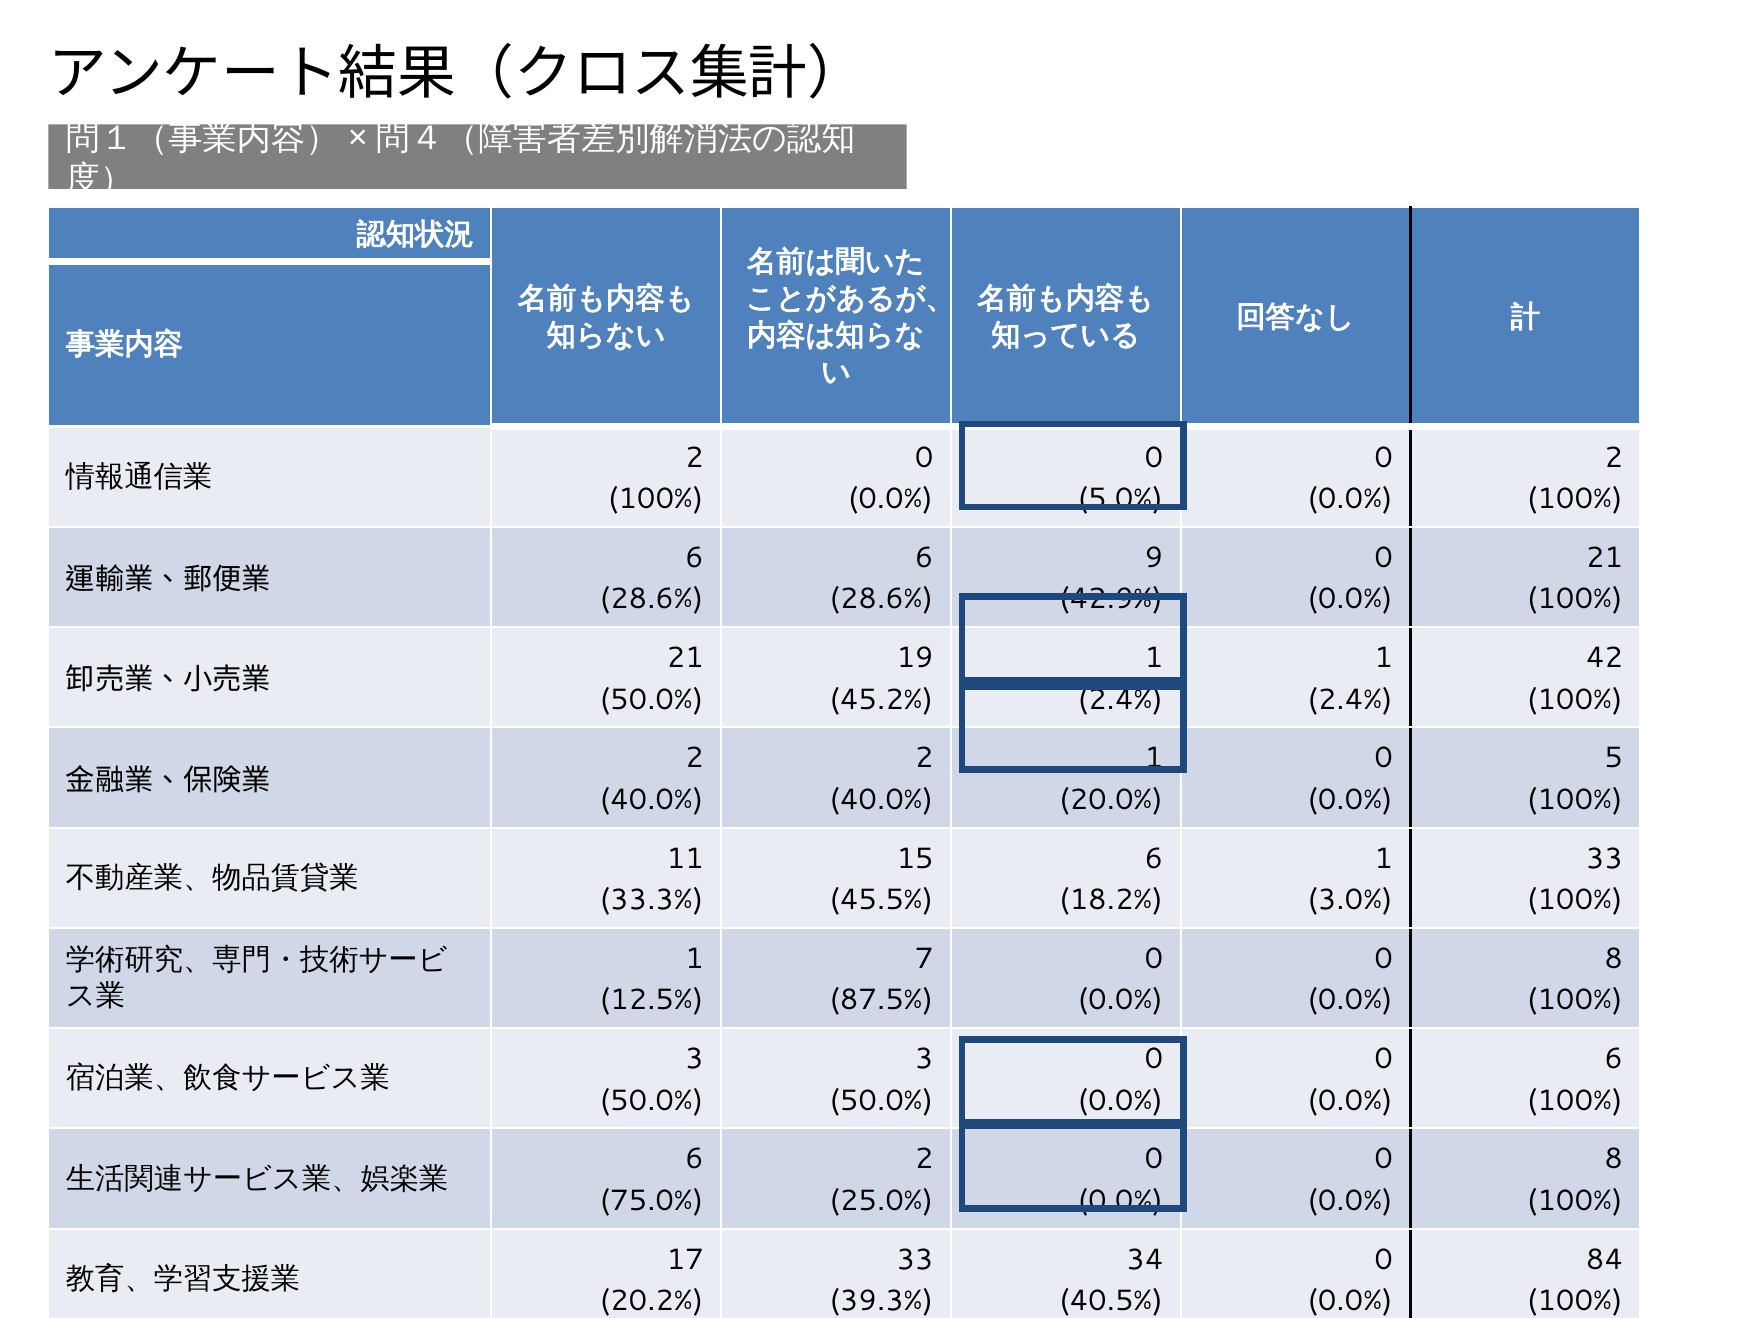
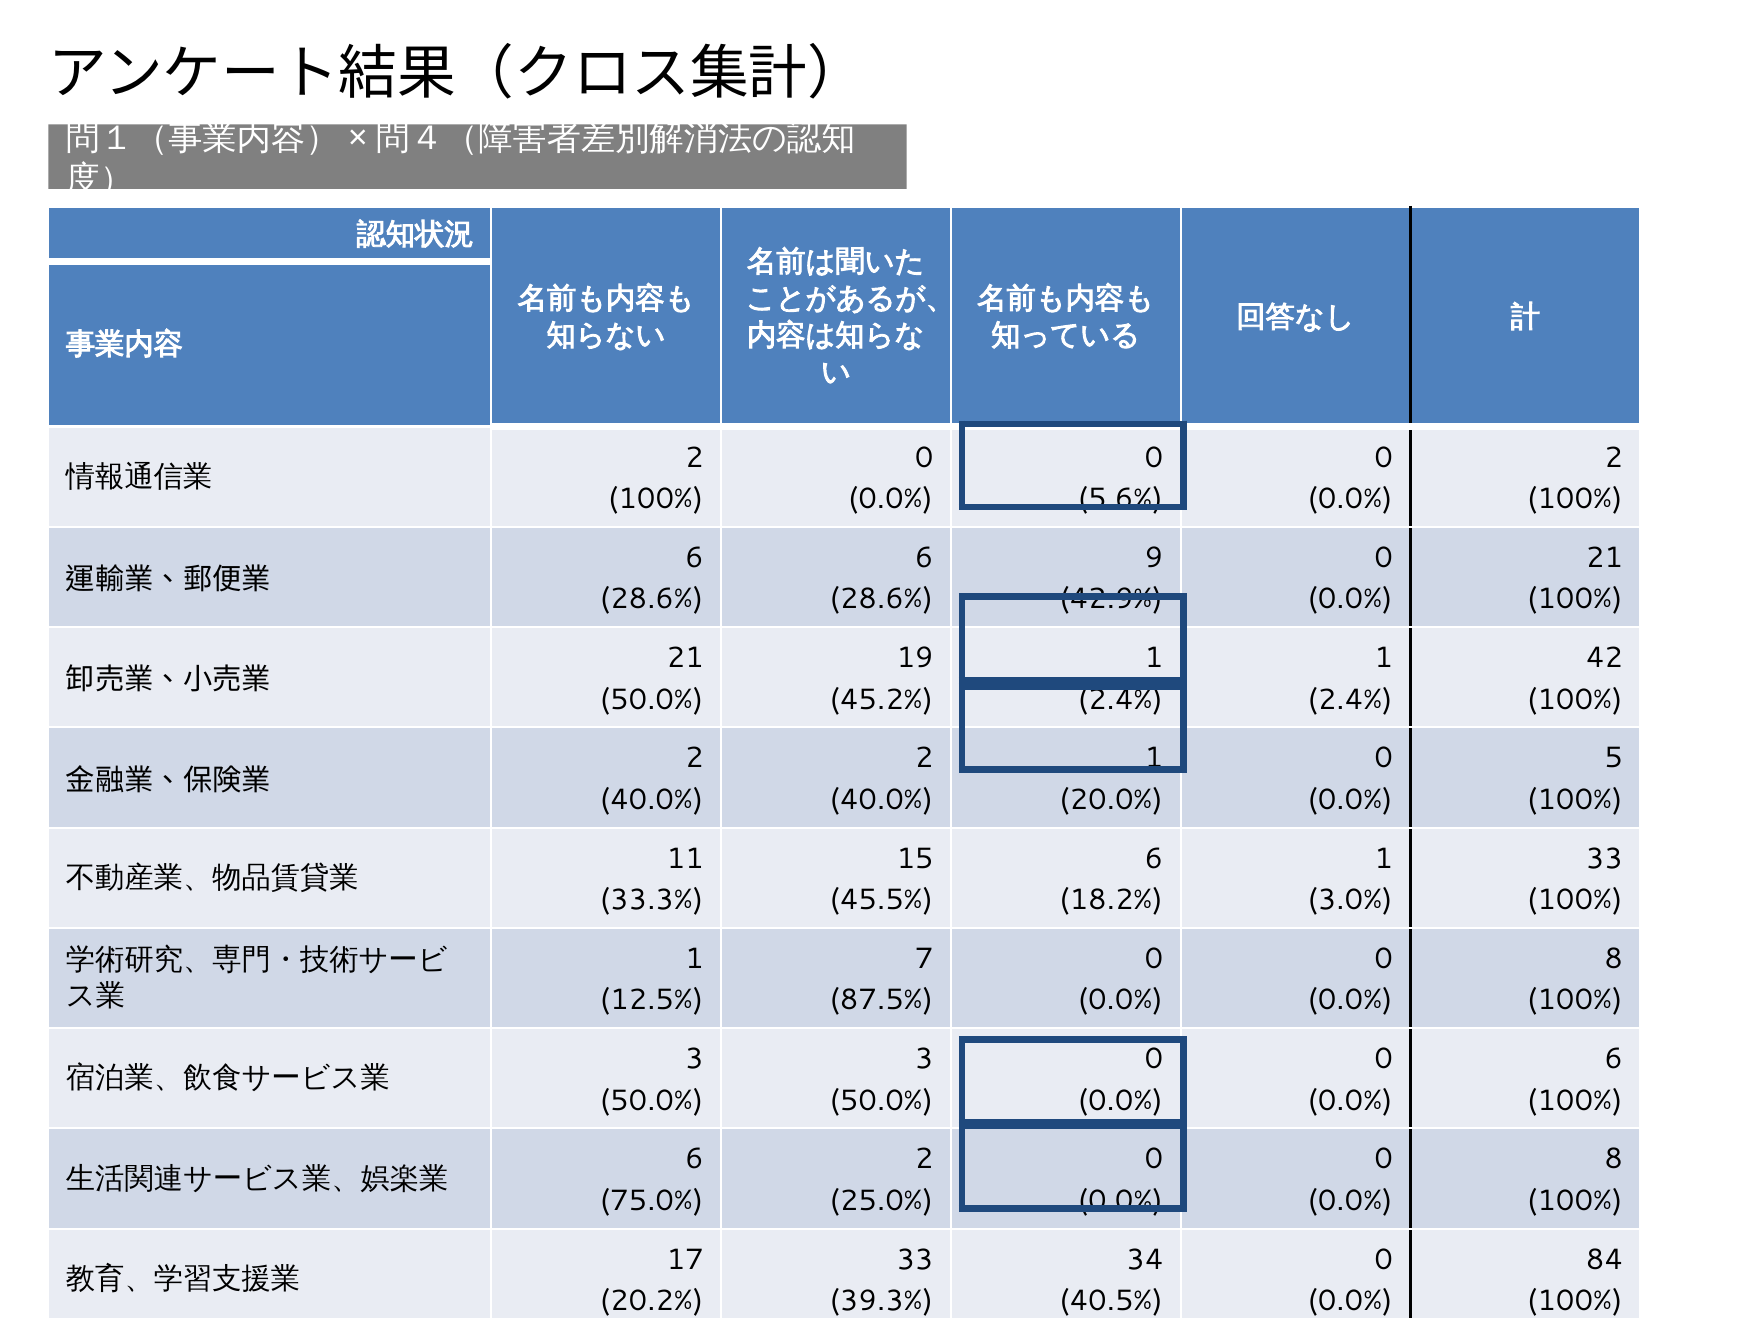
5.0%: 5.0% -> 5.6%
